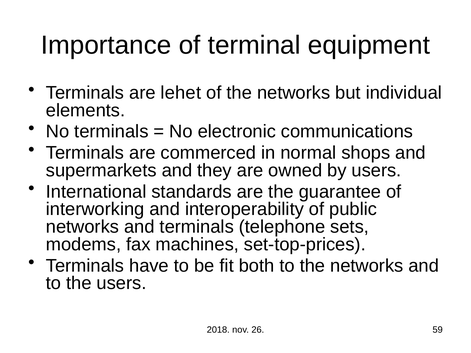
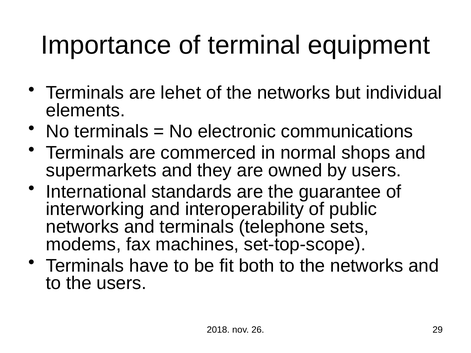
set-top-prices: set-top-prices -> set-top-scope
59: 59 -> 29
